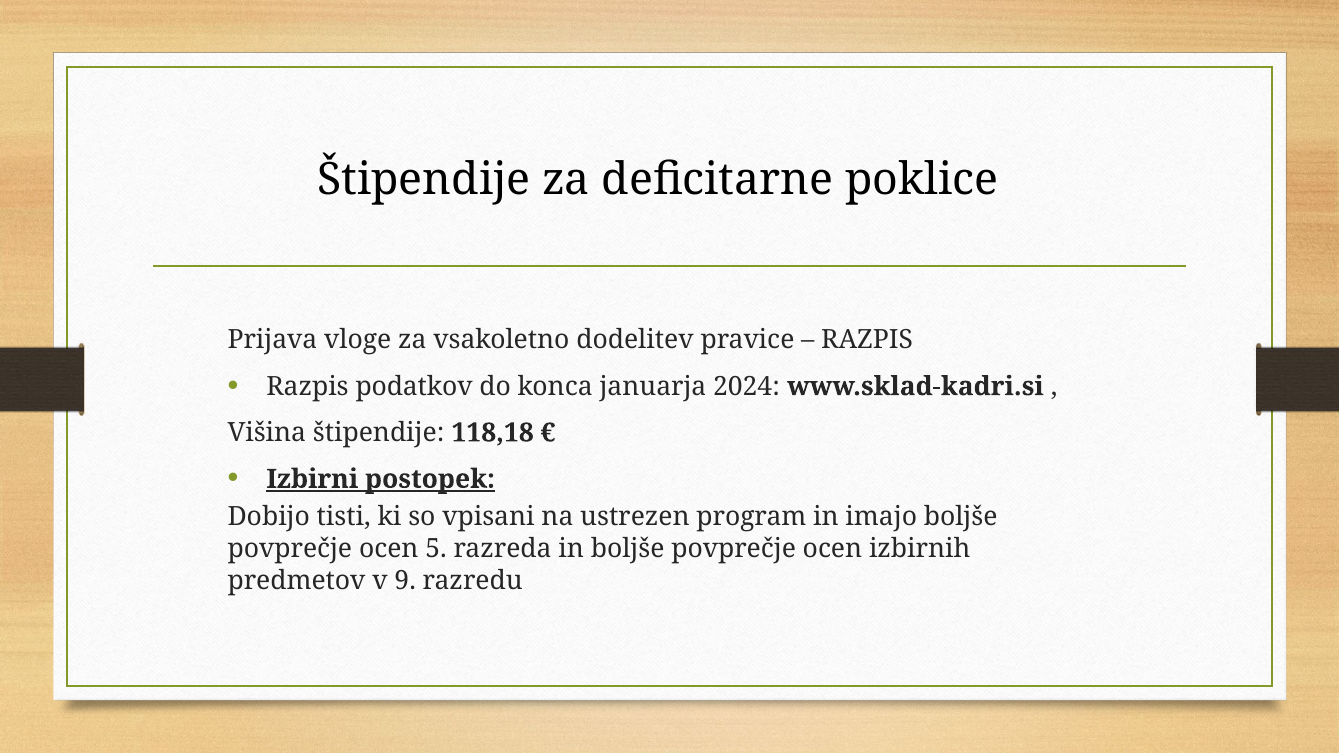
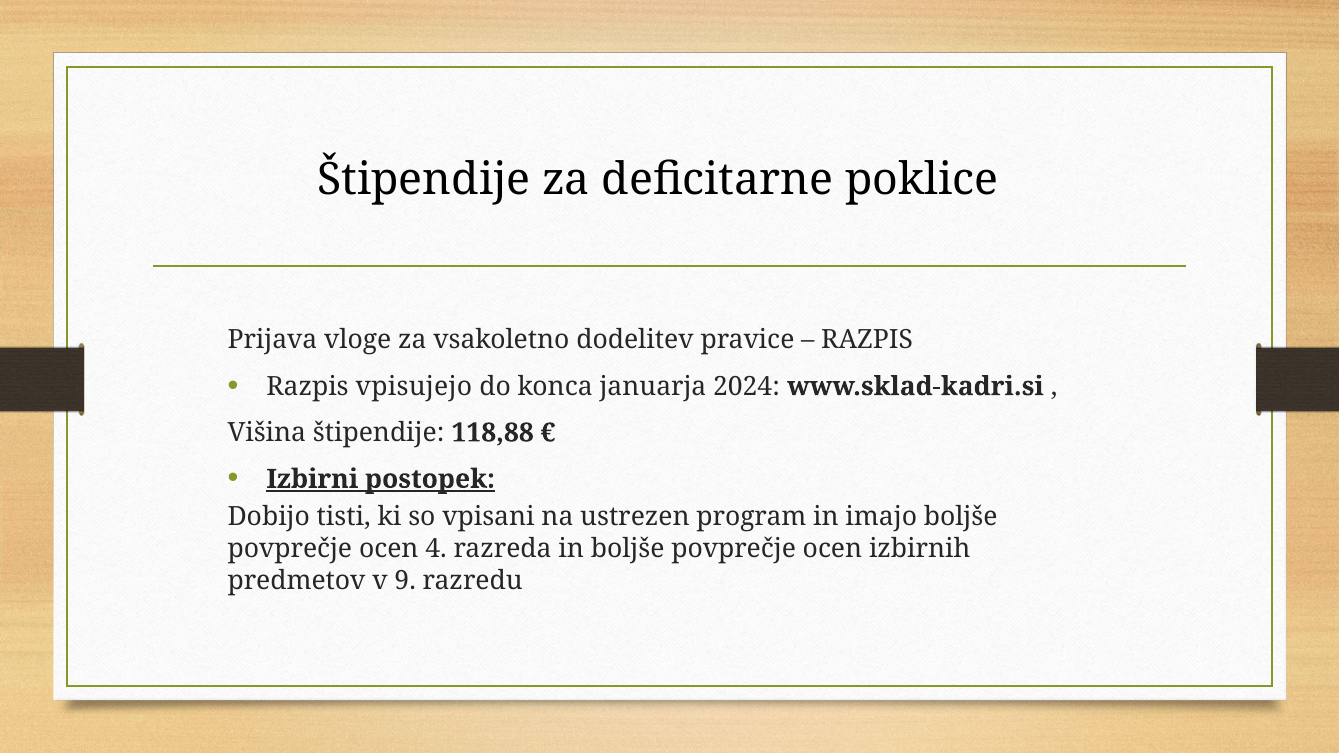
podatkov: podatkov -> vpisujejo
118,18: 118,18 -> 118,88
5: 5 -> 4
